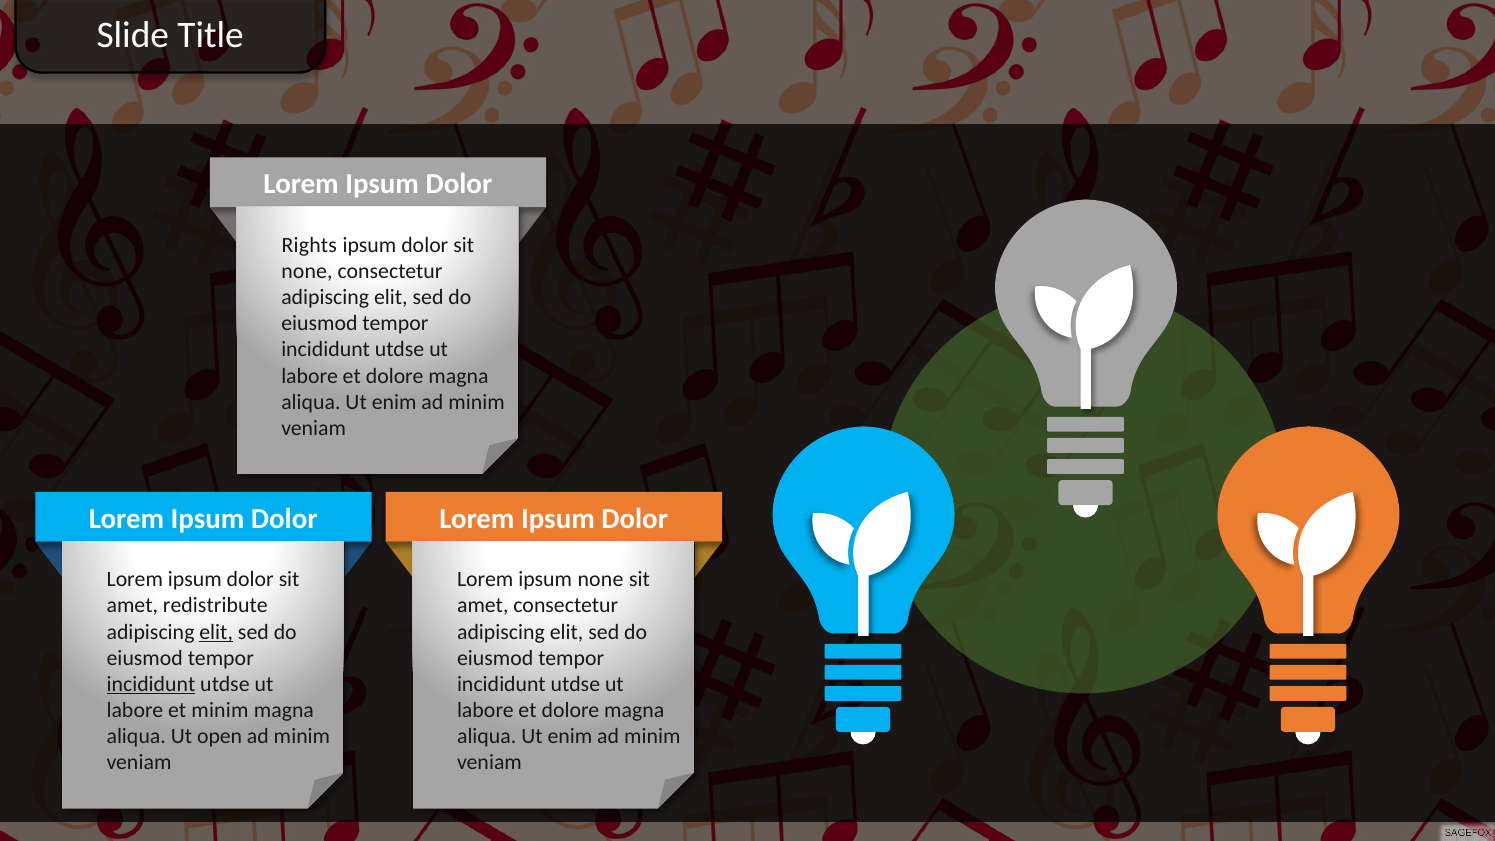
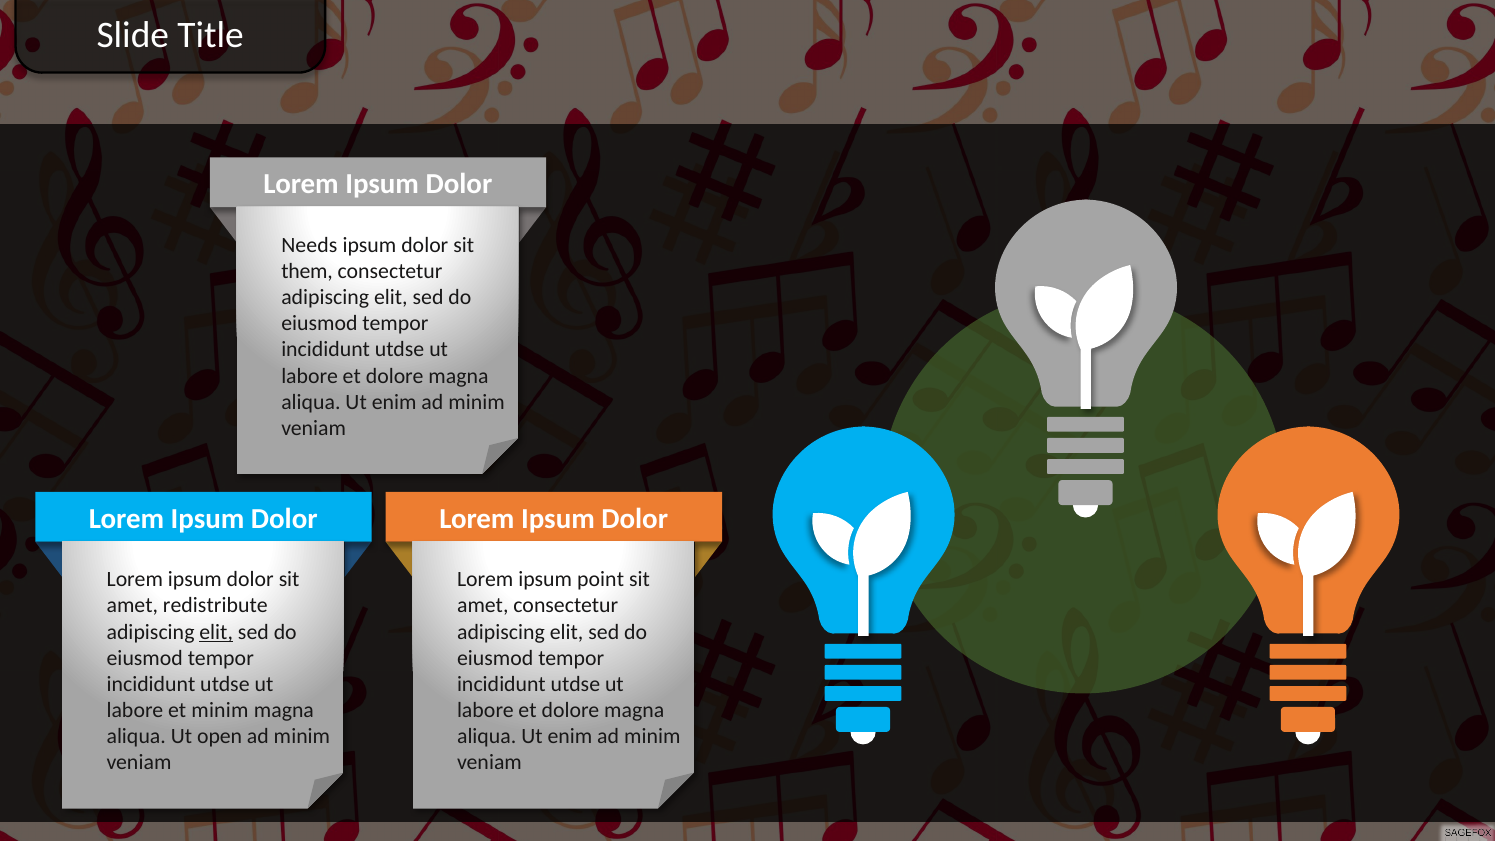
Rights: Rights -> Needs
none at (307, 271): none -> them
ipsum none: none -> point
incididunt at (151, 684) underline: present -> none
